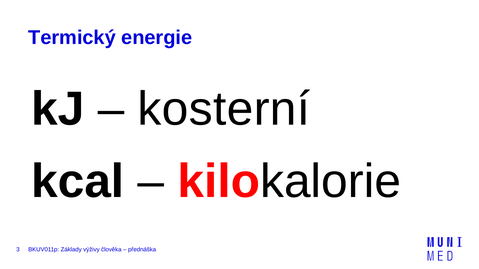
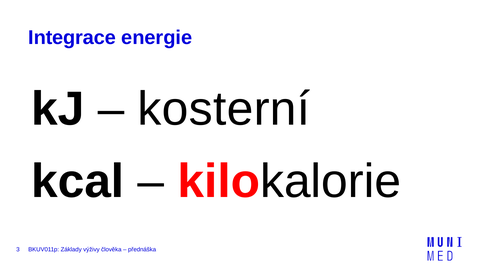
Termický: Termický -> Integrace
